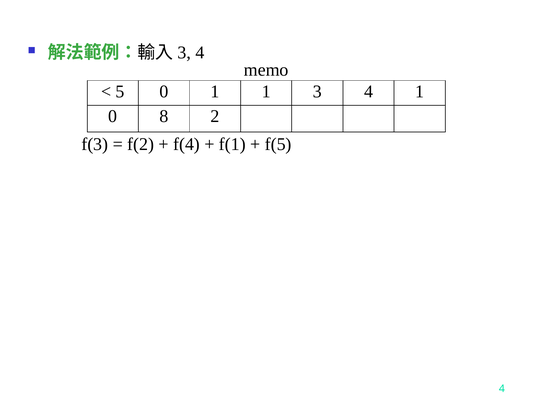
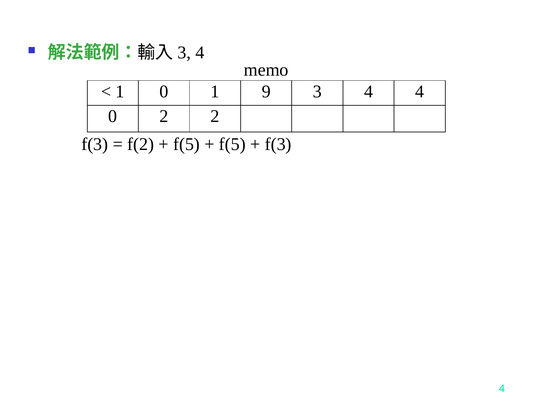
5 at (120, 91): 5 -> 1
1 1: 1 -> 9
4 1: 1 -> 4
0 8: 8 -> 2
f(4 at (187, 144): f(4 -> f(5
f(1 at (232, 144): f(1 -> f(5
f(5 at (278, 144): f(5 -> f(3
